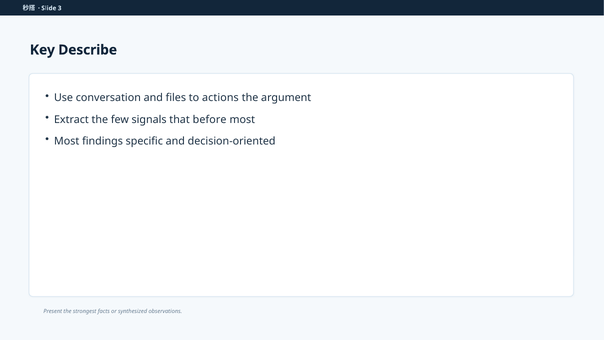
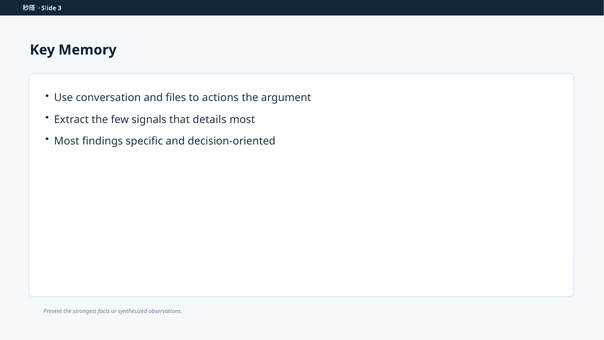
Describe: Describe -> Memory
before: before -> details
